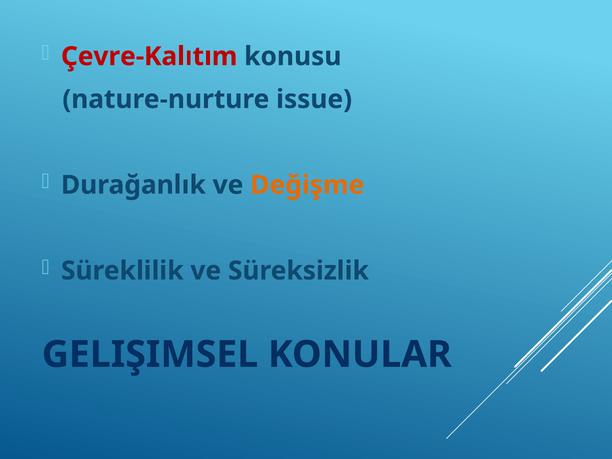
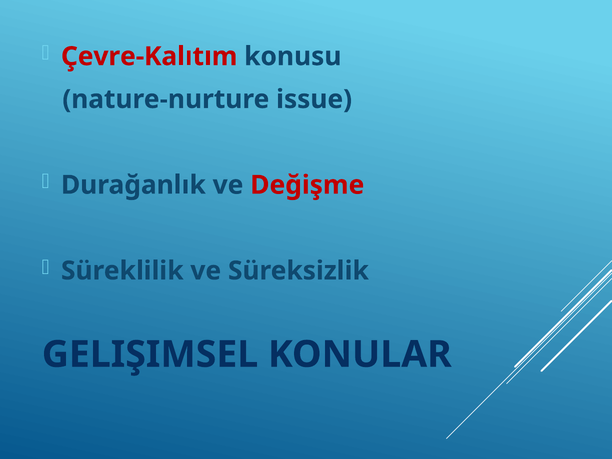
Değişme colour: orange -> red
